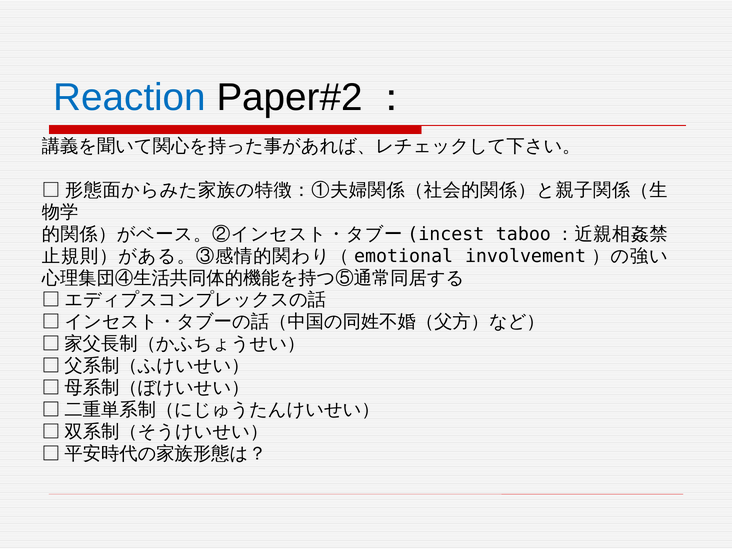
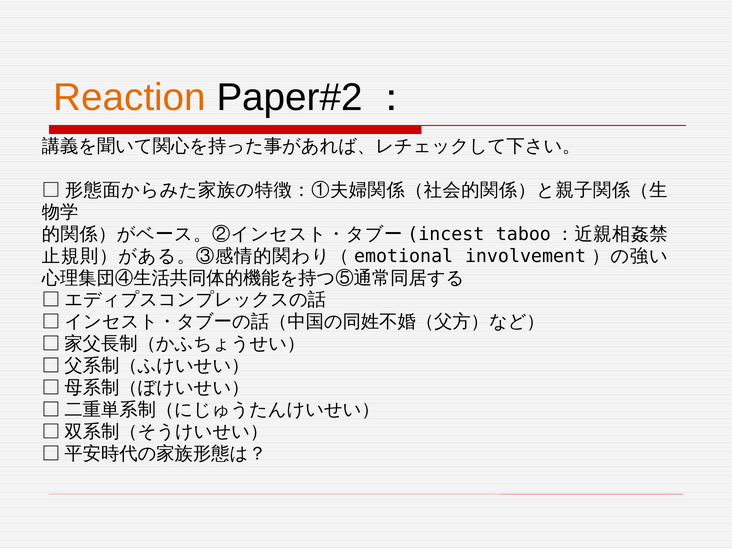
Reaction colour: blue -> orange
